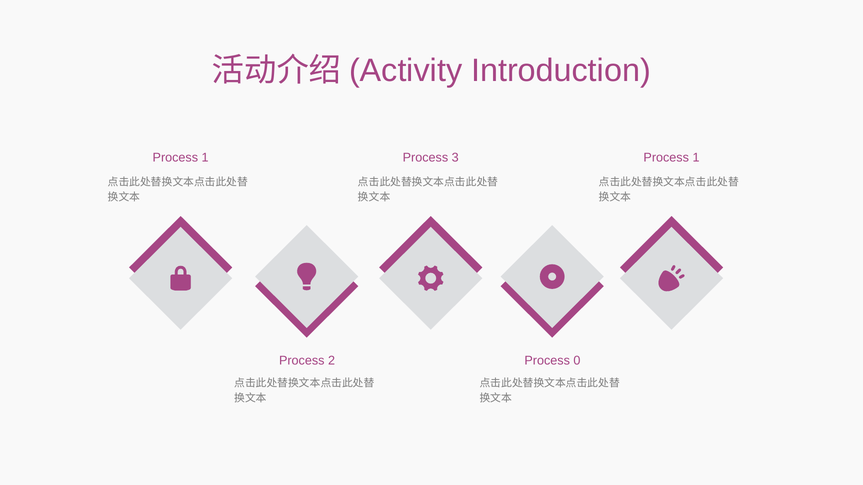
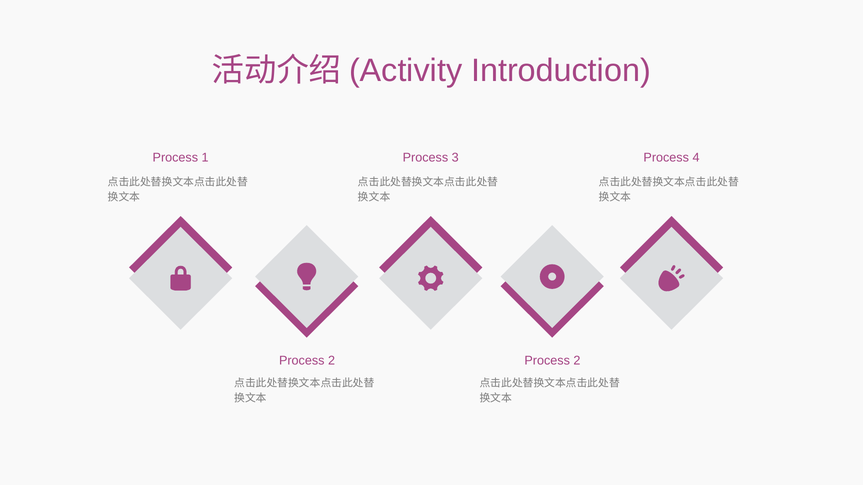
1 at (696, 158): 1 -> 4
0 at (577, 361): 0 -> 2
